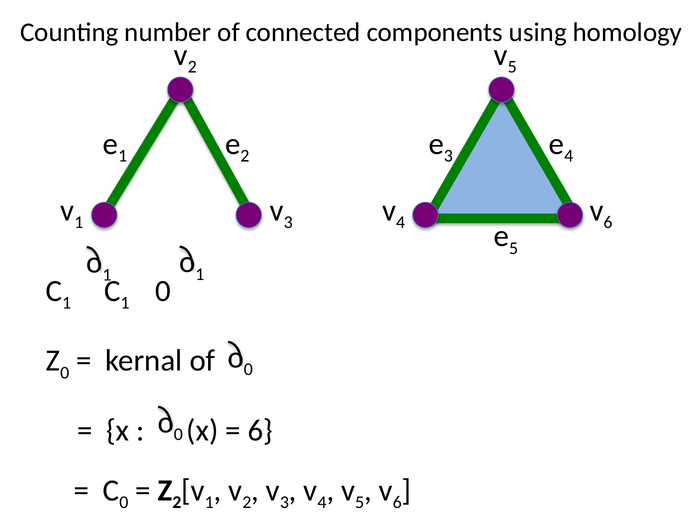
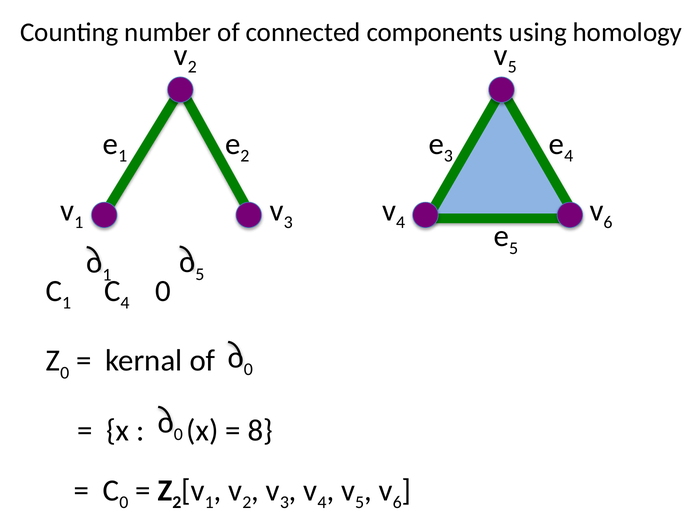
1 at (200, 275): 1 -> 5
1 at (125, 303): 1 -> 4
6 at (260, 431): 6 -> 8
